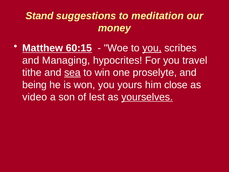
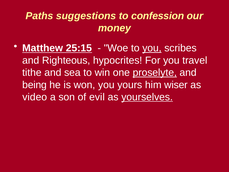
Stand: Stand -> Paths
meditation: meditation -> confession
60:15: 60:15 -> 25:15
Managing: Managing -> Righteous
sea underline: present -> none
proselyte underline: none -> present
close: close -> wiser
lest: lest -> evil
